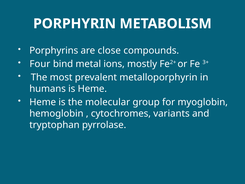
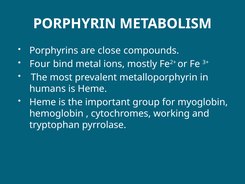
molecular: molecular -> important
variants: variants -> working
